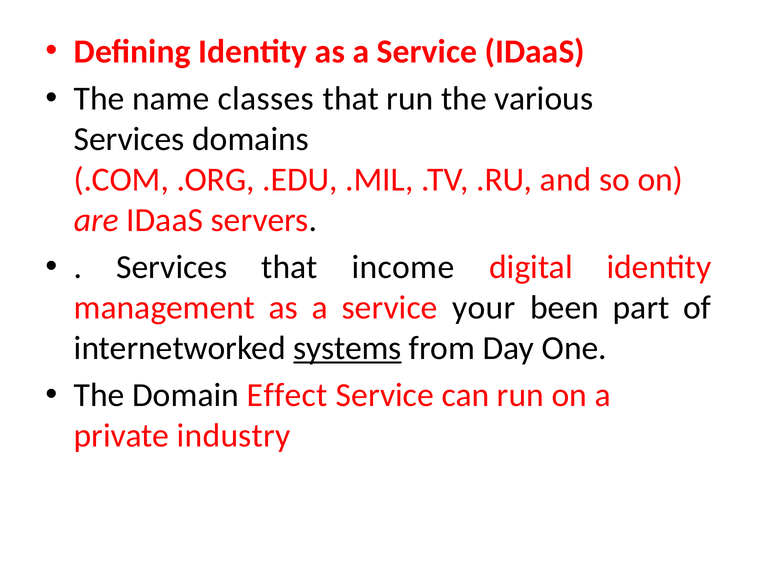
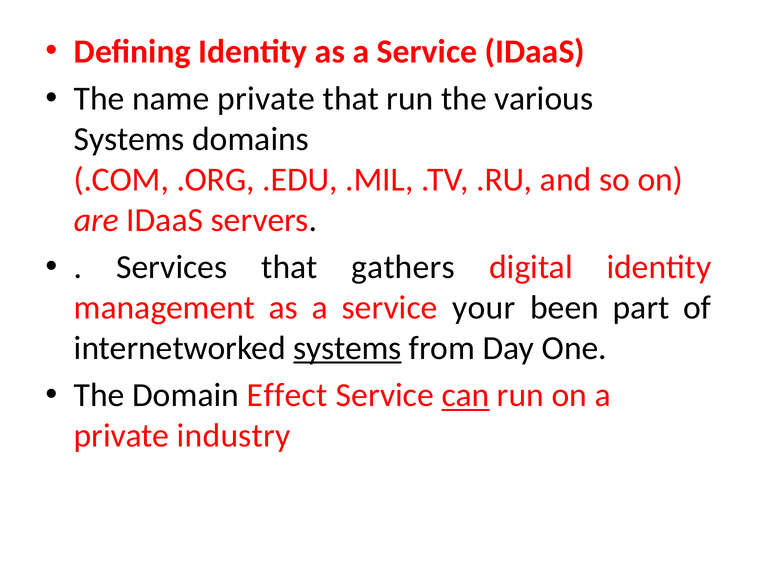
name classes: classes -> private
Services at (129, 139): Services -> Systems
income: income -> gathers
can underline: none -> present
